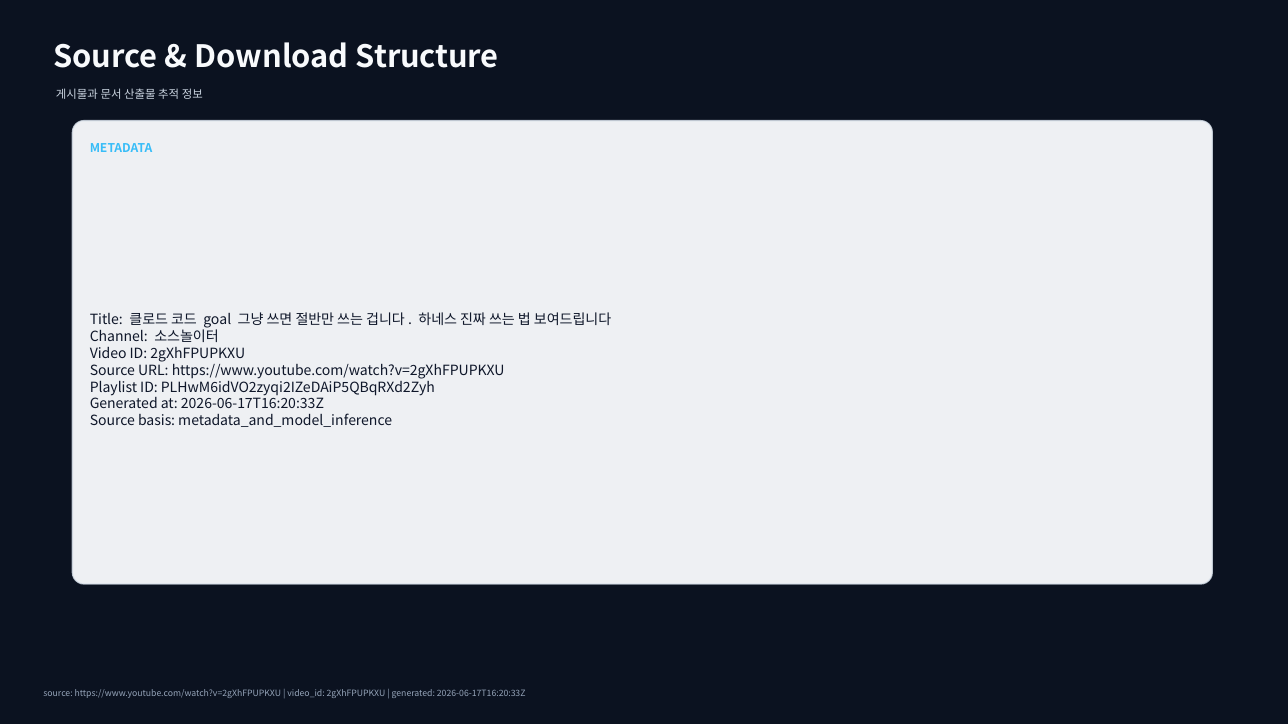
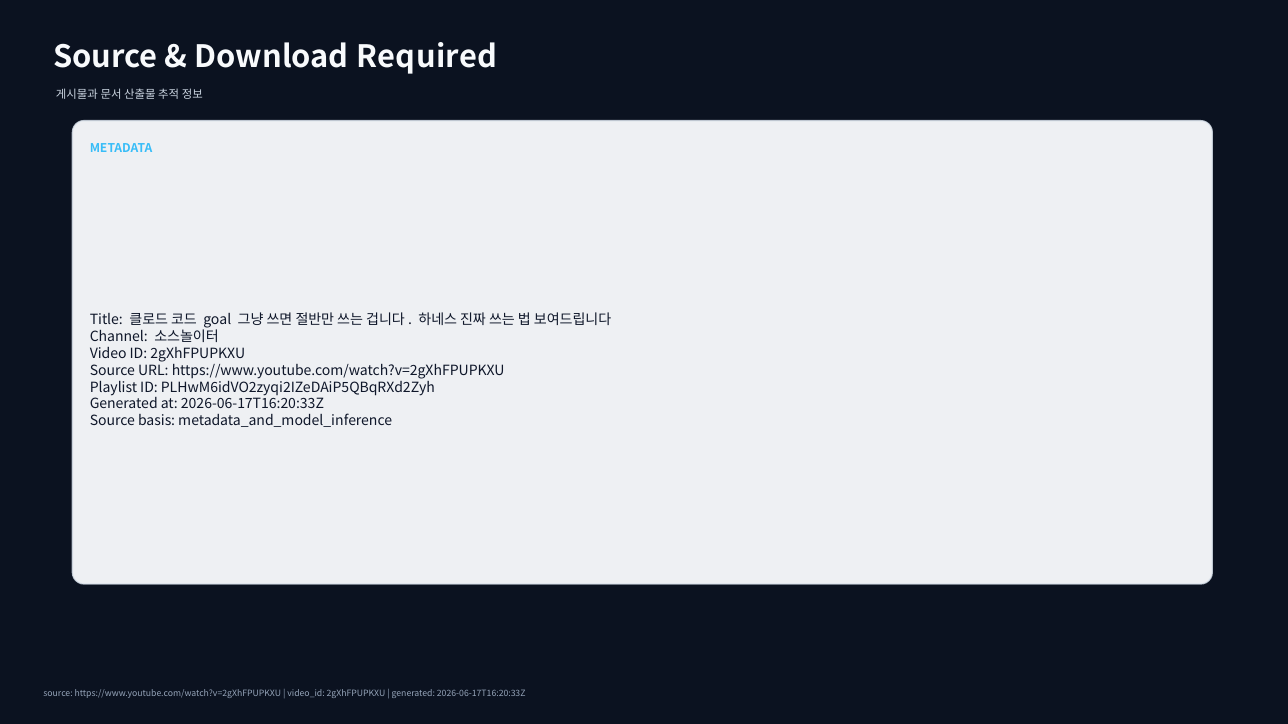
Structure: Structure -> Required
